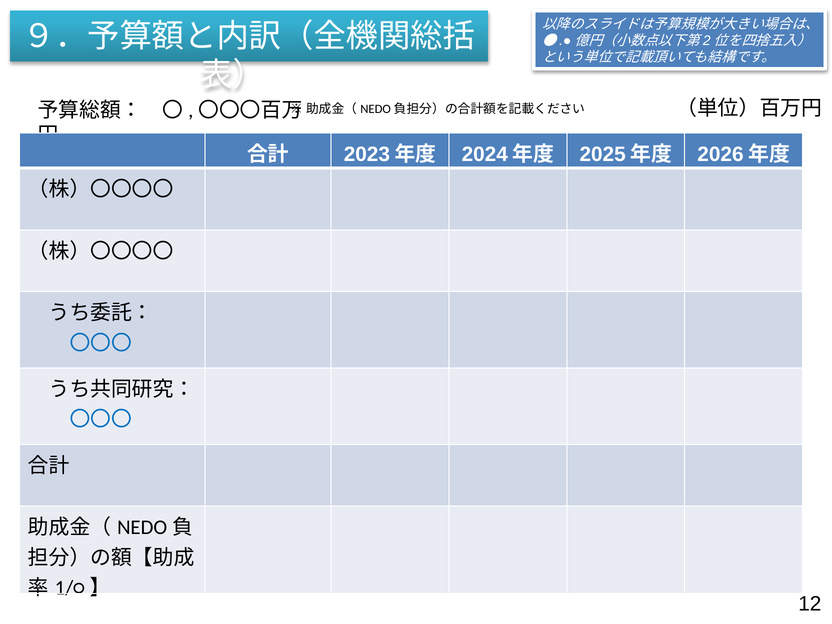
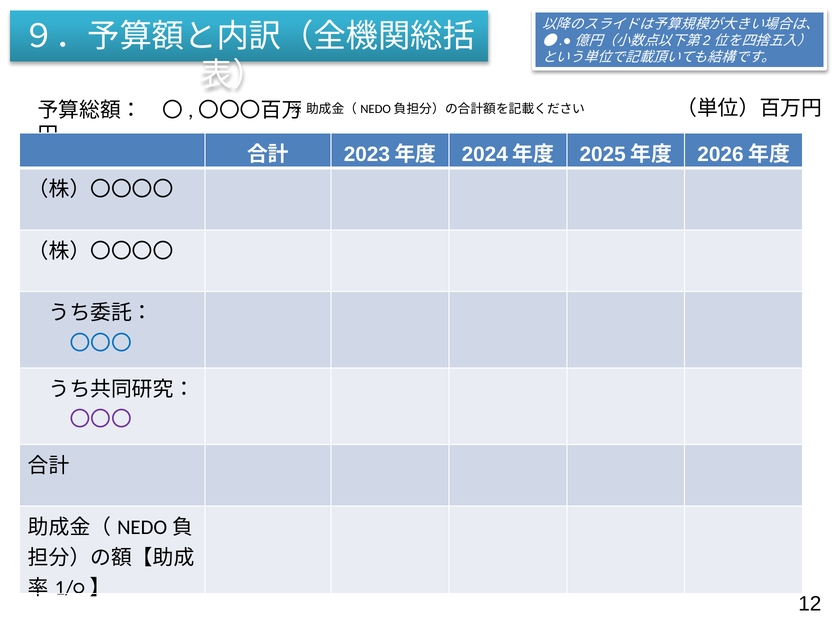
〇〇〇 at (101, 420) colour: blue -> purple
